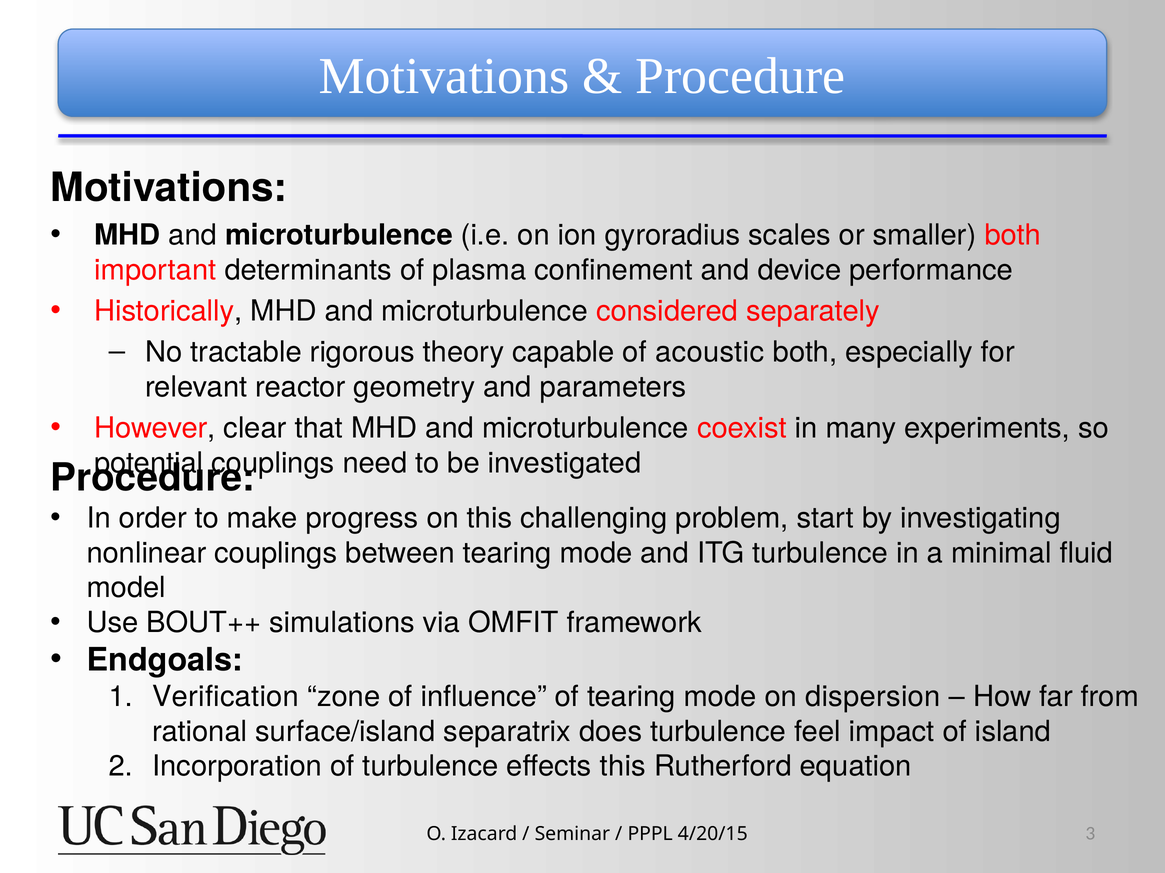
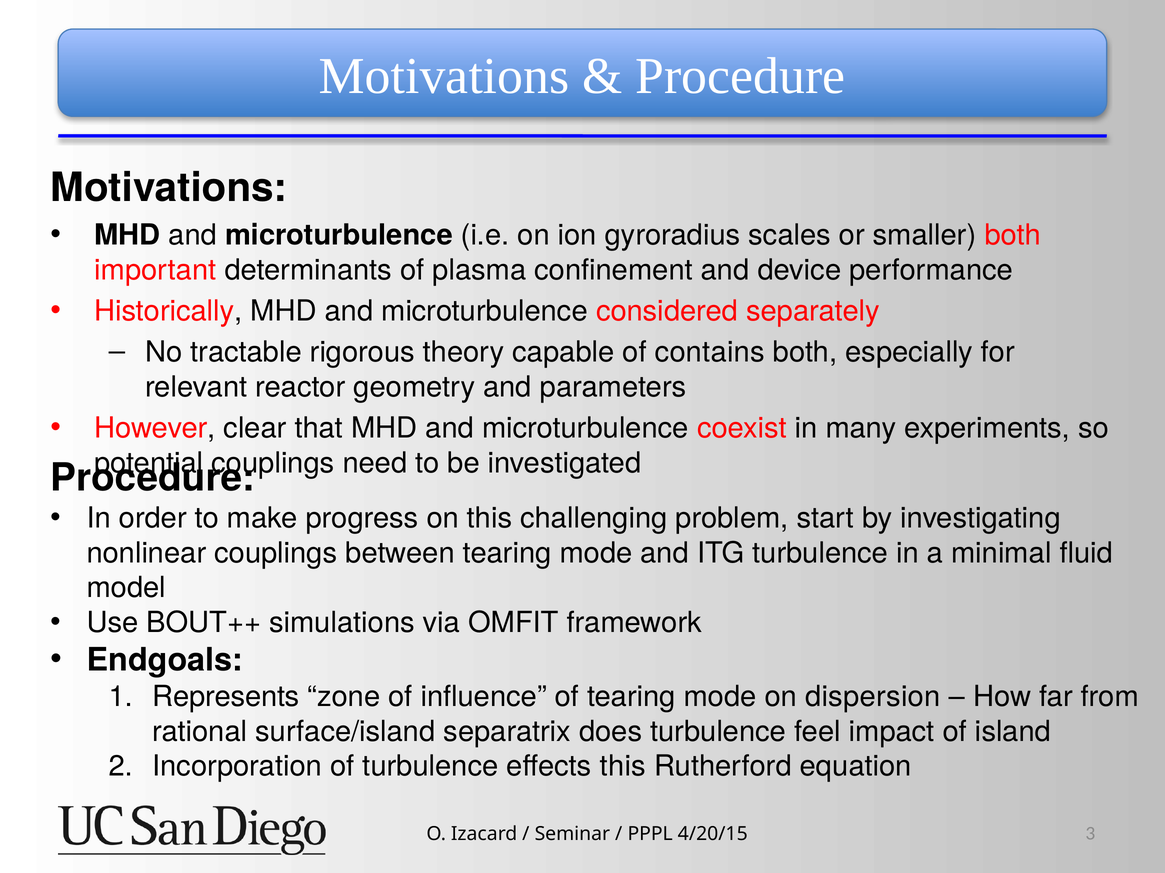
acoustic: acoustic -> contains
Verification: Verification -> Represents
